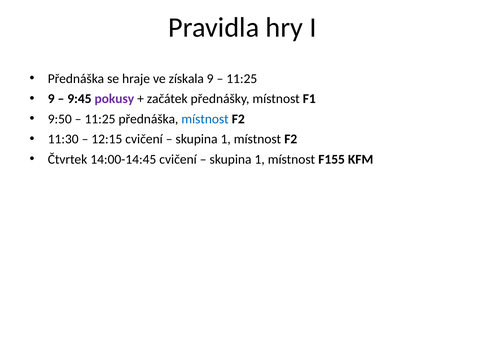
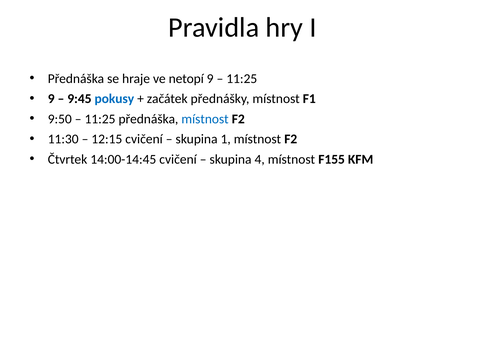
získala: získala -> netopí
pokusy colour: purple -> blue
1 at (260, 159): 1 -> 4
